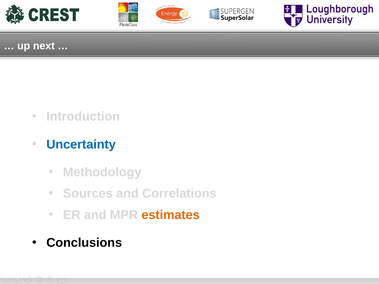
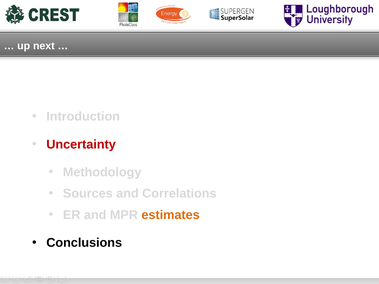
Uncertainty colour: blue -> red
